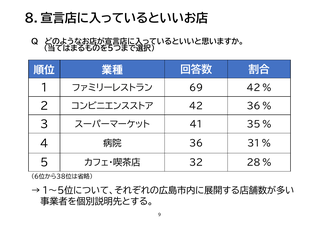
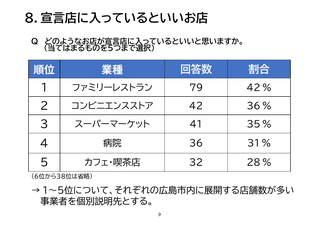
69: 69 -> 79
